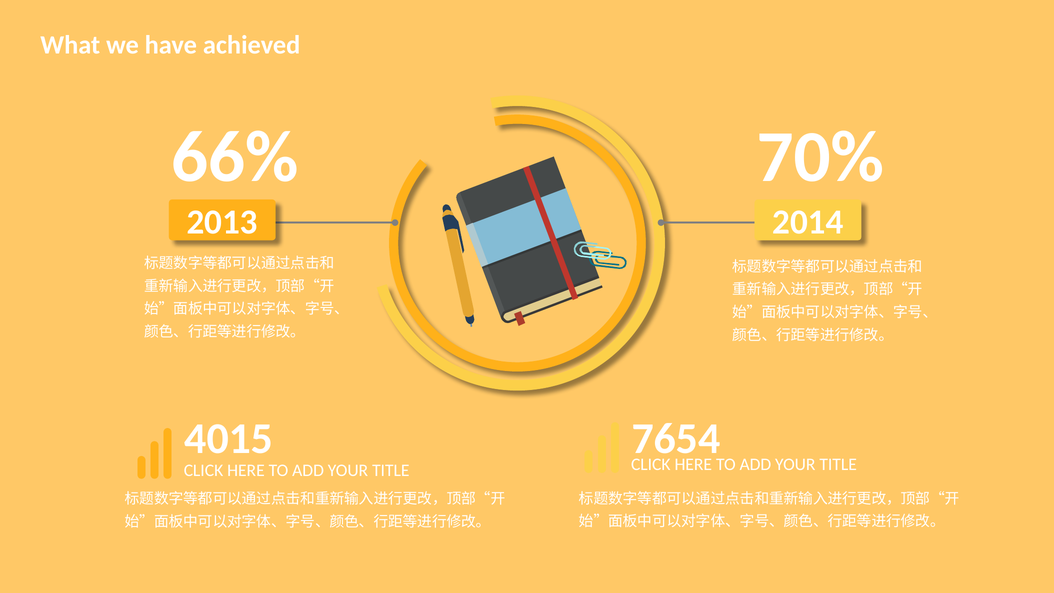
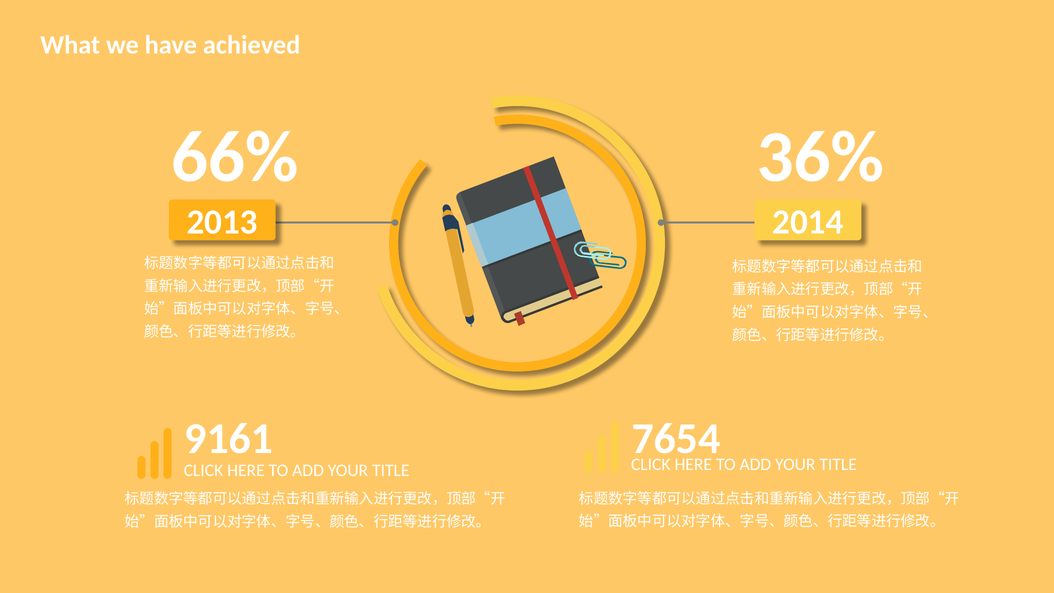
70%: 70% -> 36%
4015: 4015 -> 9161
